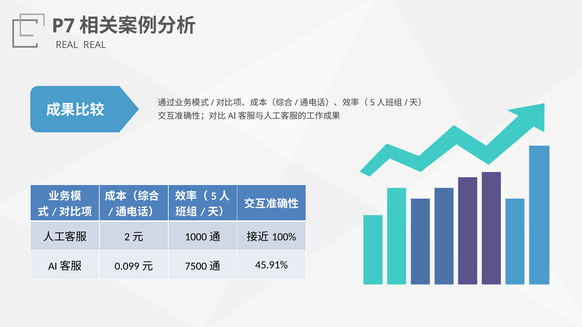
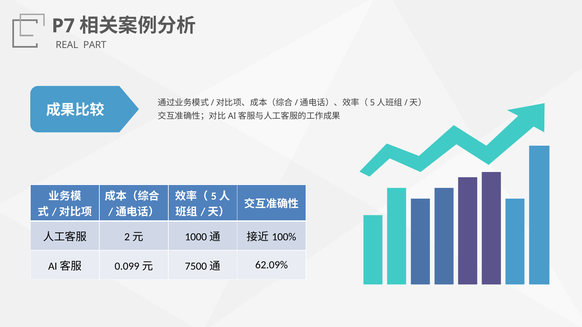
REAL REAL: REAL -> PART
45.91%: 45.91% -> 62.09%
